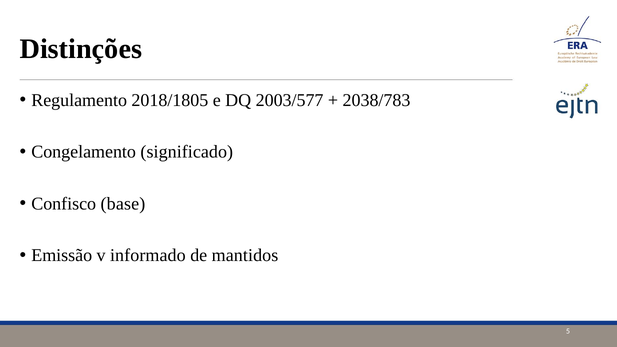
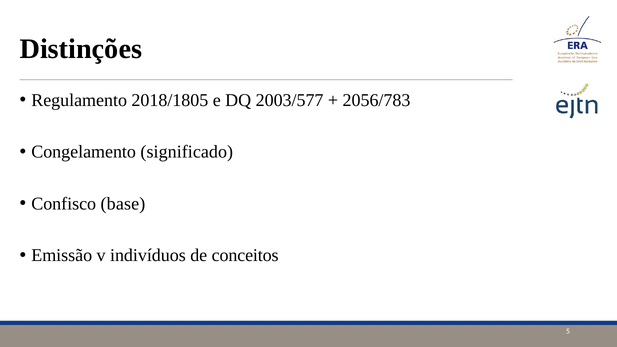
2038/783: 2038/783 -> 2056/783
informado: informado -> indivíduos
mantidos: mantidos -> conceitos
